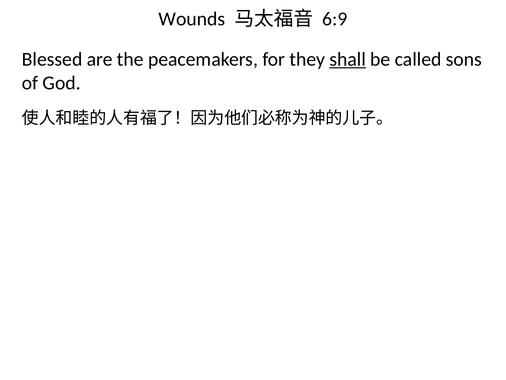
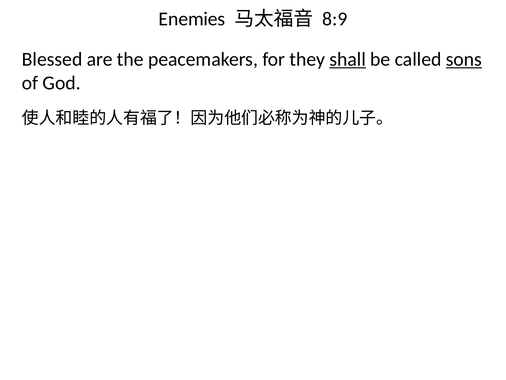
Wounds: Wounds -> Enemies
6:9: 6:9 -> 8:9
sons underline: none -> present
